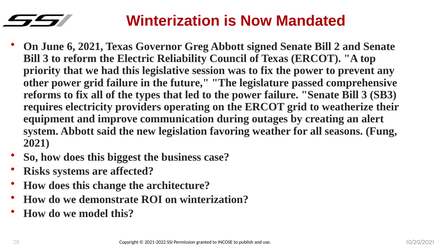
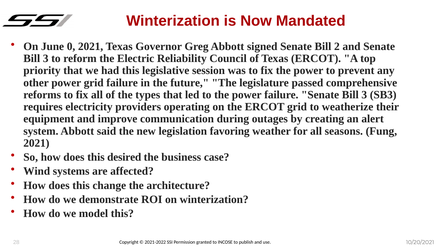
6: 6 -> 0
biggest: biggest -> desired
Risks: Risks -> Wind
